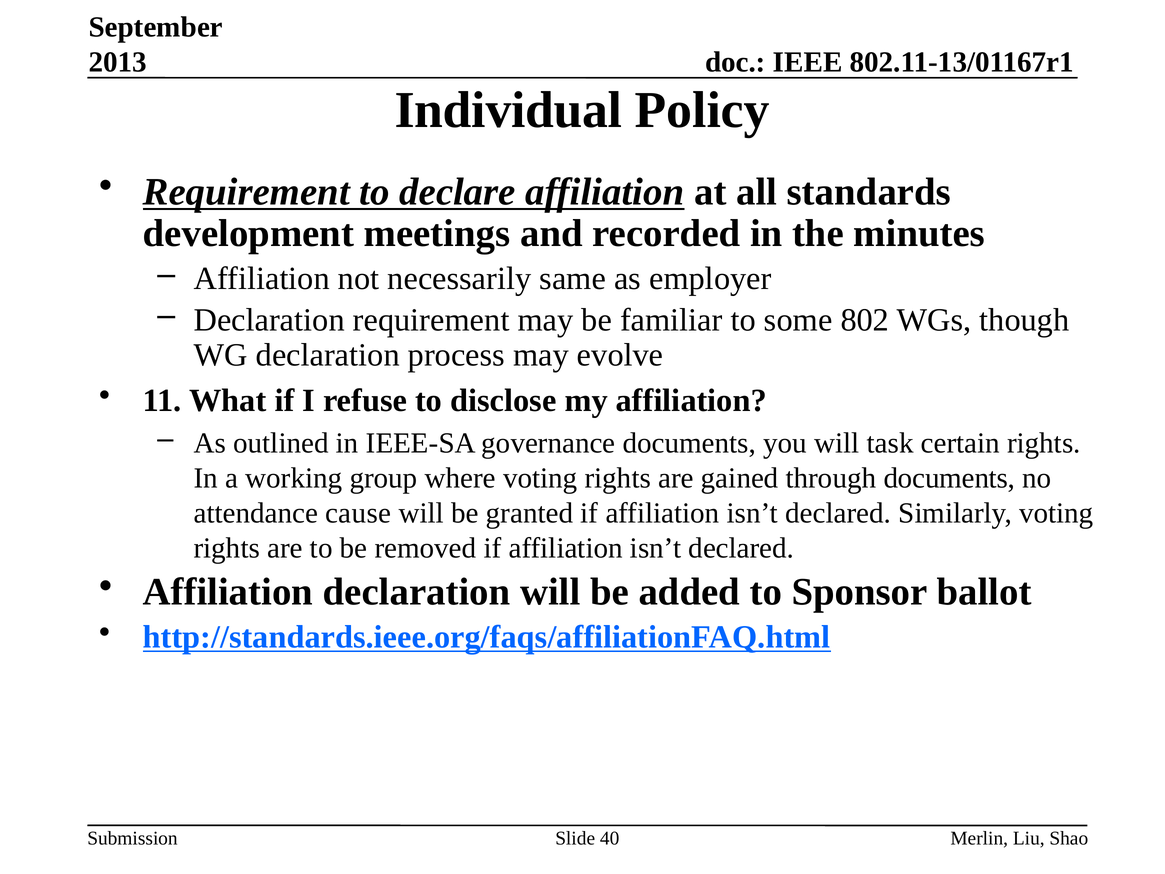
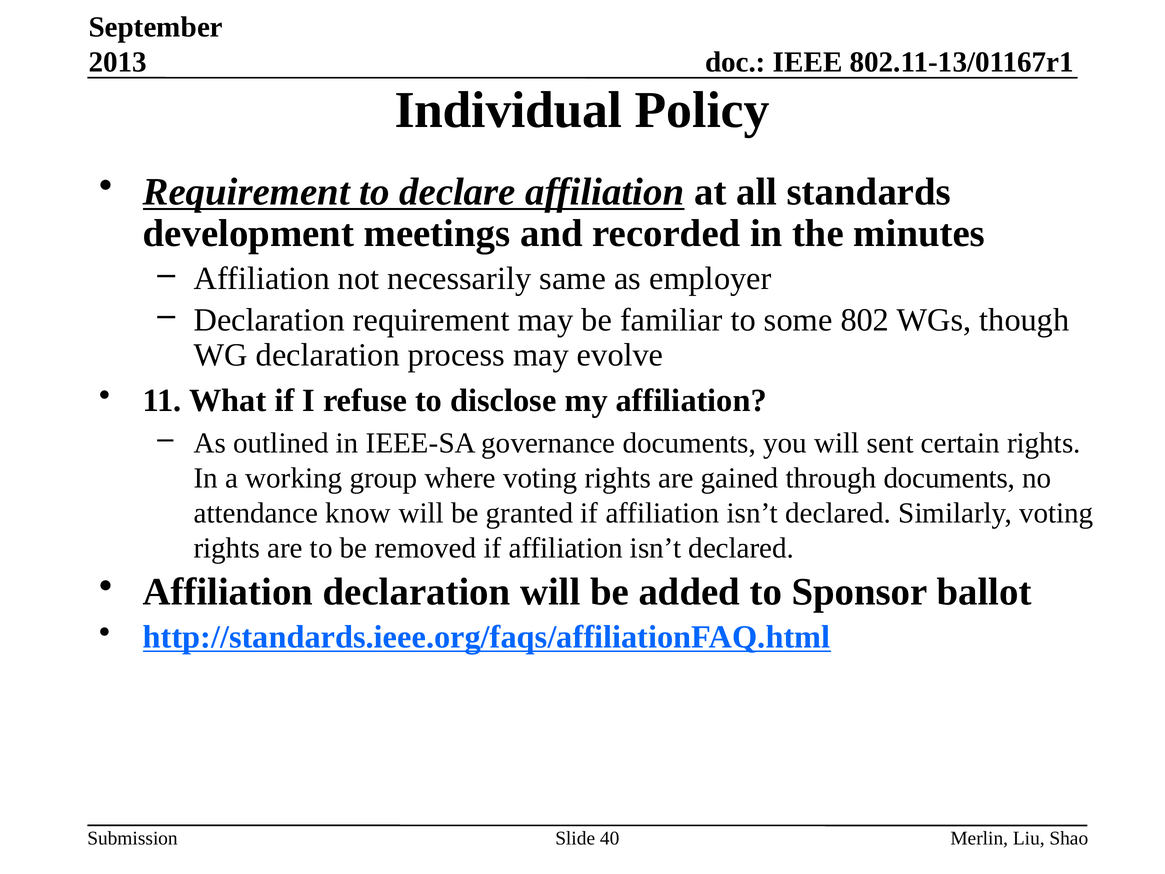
task: task -> sent
cause: cause -> know
